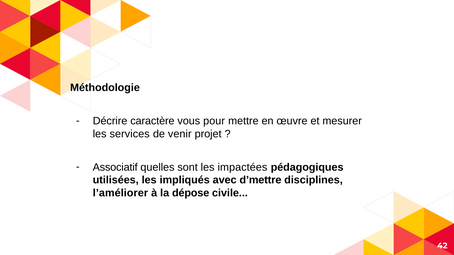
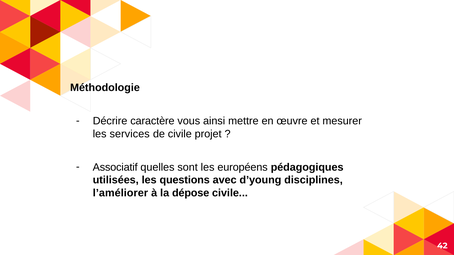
pour: pour -> ainsi
de venir: venir -> civile
impactées: impactées -> européens
impliqués: impliqués -> questions
d’mettre: d’mettre -> d’young
